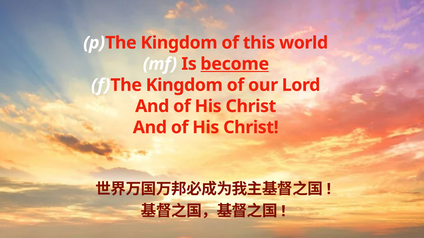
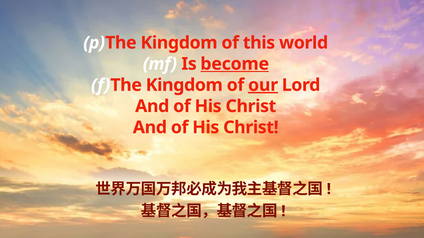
our underline: none -> present
